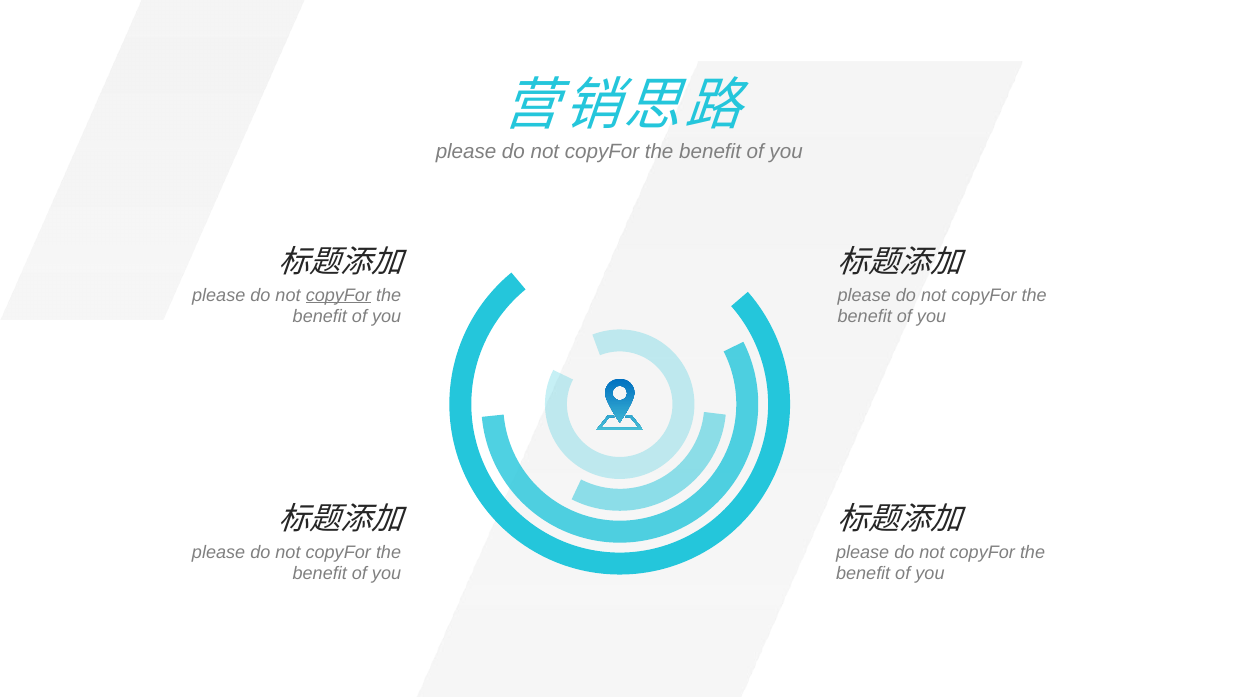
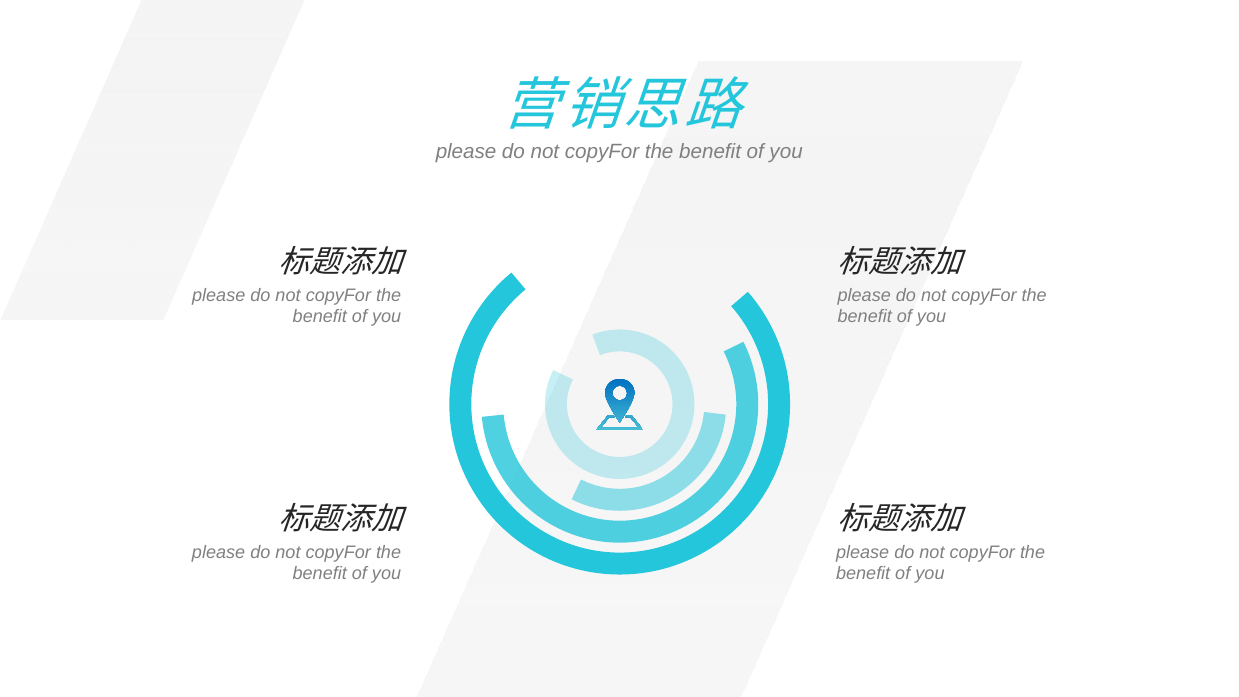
copyFor at (338, 295) underline: present -> none
